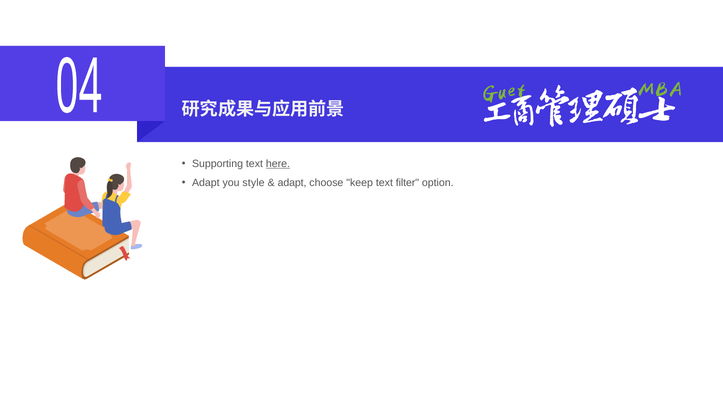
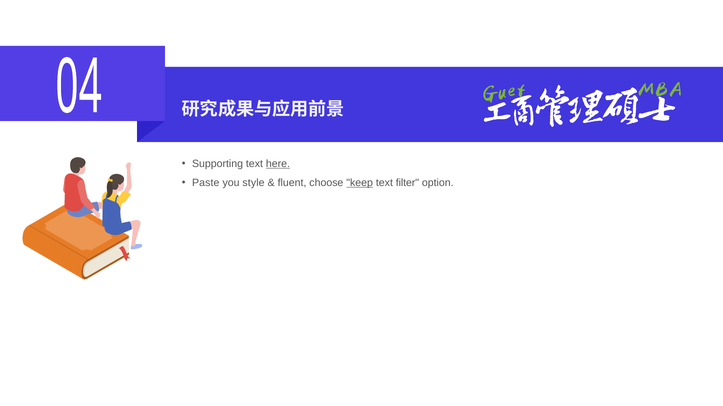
Adapt at (206, 183): Adapt -> Paste
adapt at (292, 183): adapt -> fluent
keep underline: none -> present
